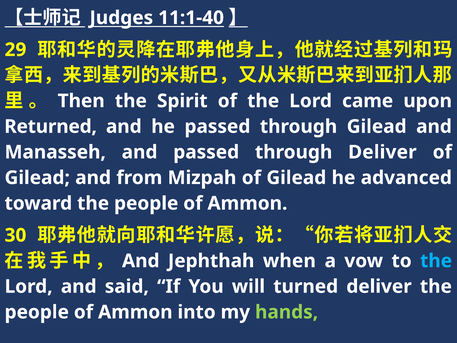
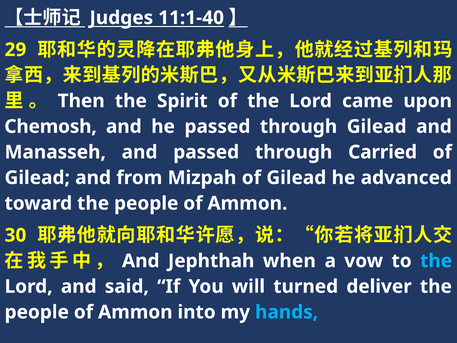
Returned: Returned -> Chemosh
through Deliver: Deliver -> Carried
hands colour: light green -> light blue
